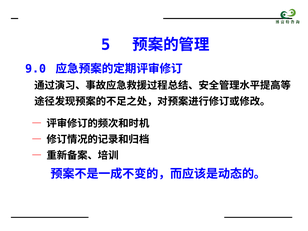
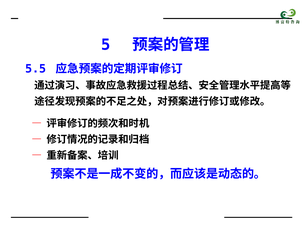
9.0: 9.0 -> 5.5
